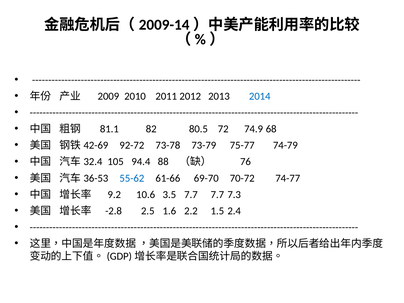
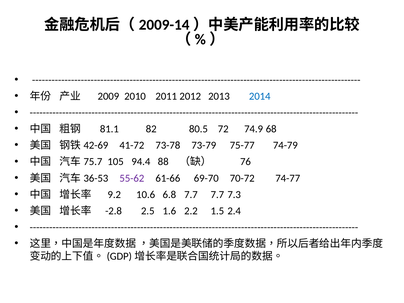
92-72: 92-72 -> 41-72
32.4: 32.4 -> 75.7
55-62 colour: blue -> purple
3.5: 3.5 -> 6.8
